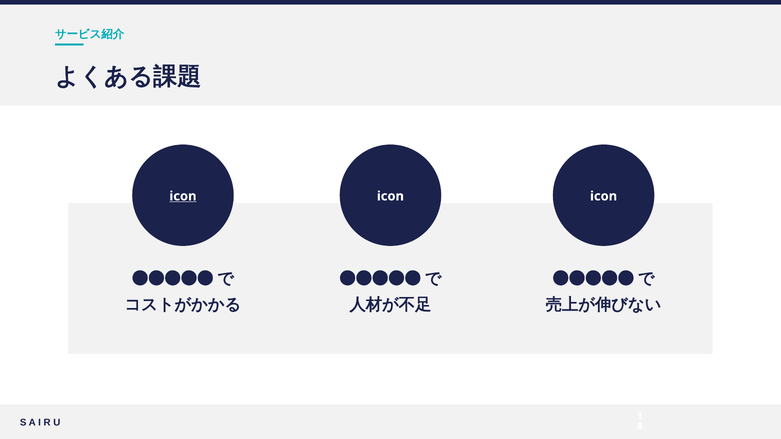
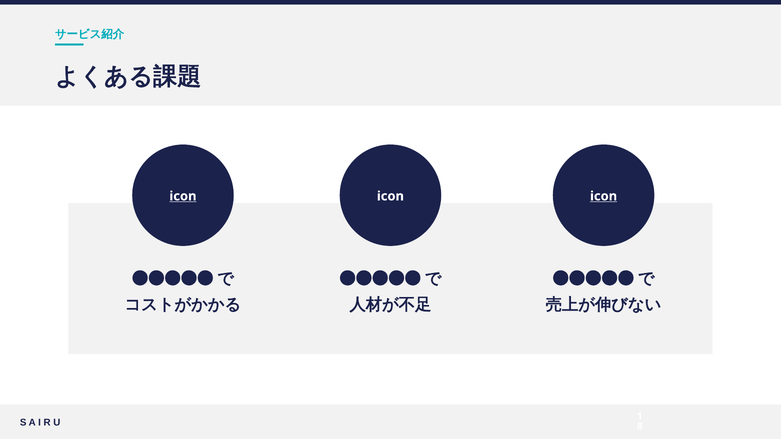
icon at (604, 196) underline: none -> present
